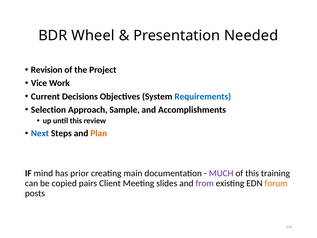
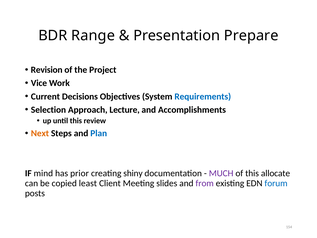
Wheel: Wheel -> Range
Needed: Needed -> Prepare
Sample: Sample -> Lecture
Next colour: blue -> orange
Plan colour: orange -> blue
main: main -> shiny
training: training -> allocate
pairs: pairs -> least
forum colour: orange -> blue
